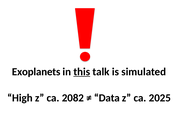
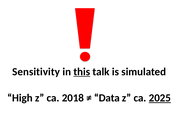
Exoplanets: Exoplanets -> Sensitivity
2082: 2082 -> 2018
2025 underline: none -> present
